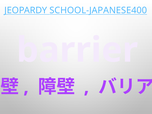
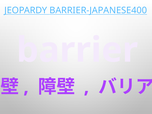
SCHOOL-JAPANESE400: SCHOOL-JAPANESE400 -> BARRIER-JAPANESE400
